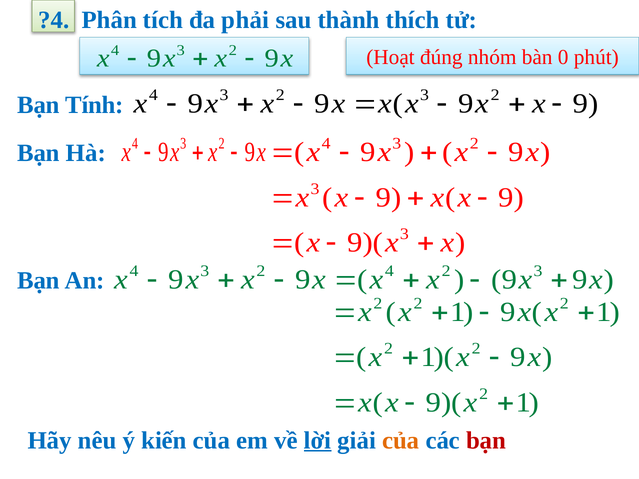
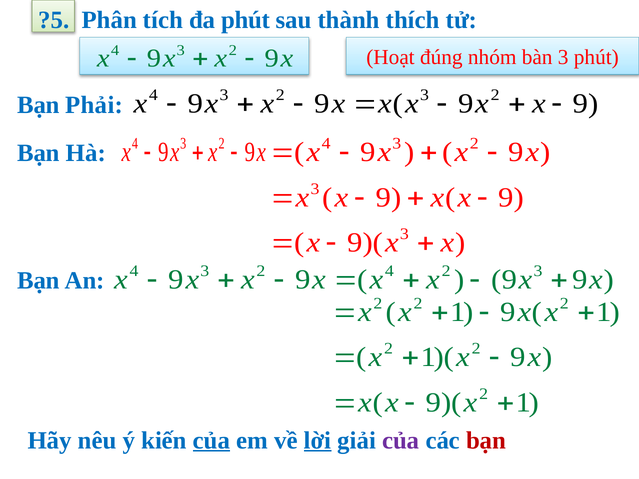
?4: ?4 -> ?5
đa phải: phải -> phút
bàn 0: 0 -> 3
Tính: Tính -> Phải
của at (212, 441) underline: none -> present
của at (401, 441) colour: orange -> purple
